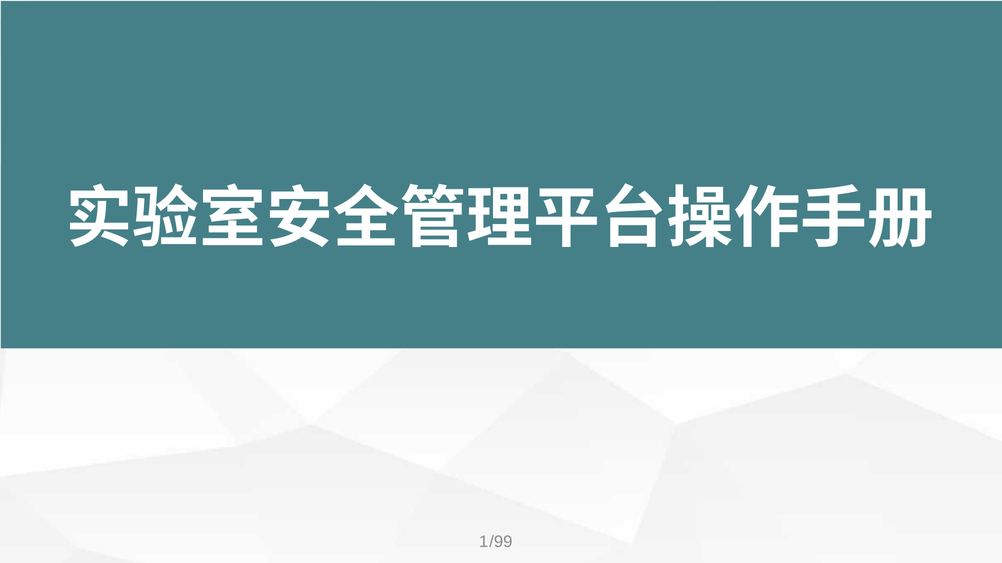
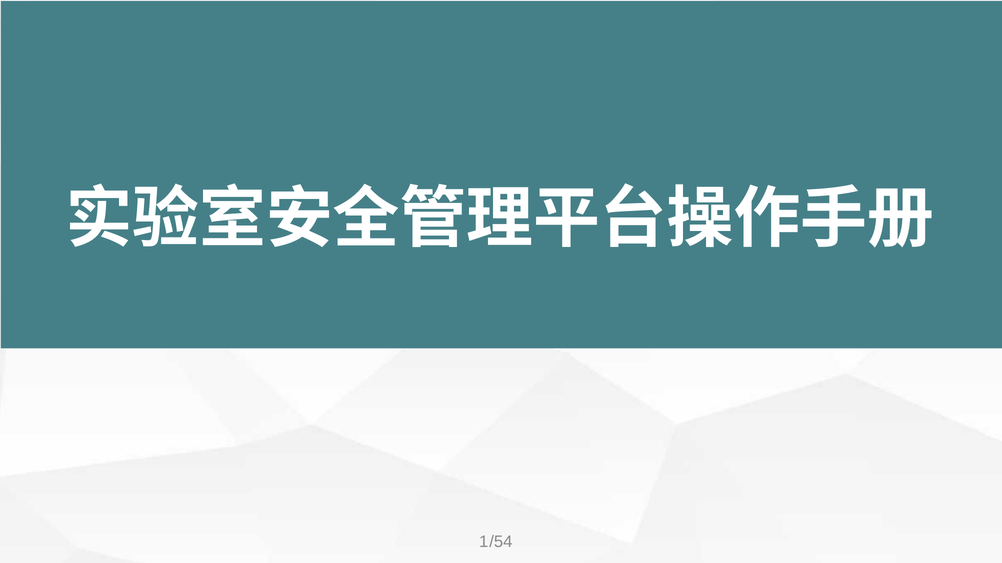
/99: /99 -> /54
